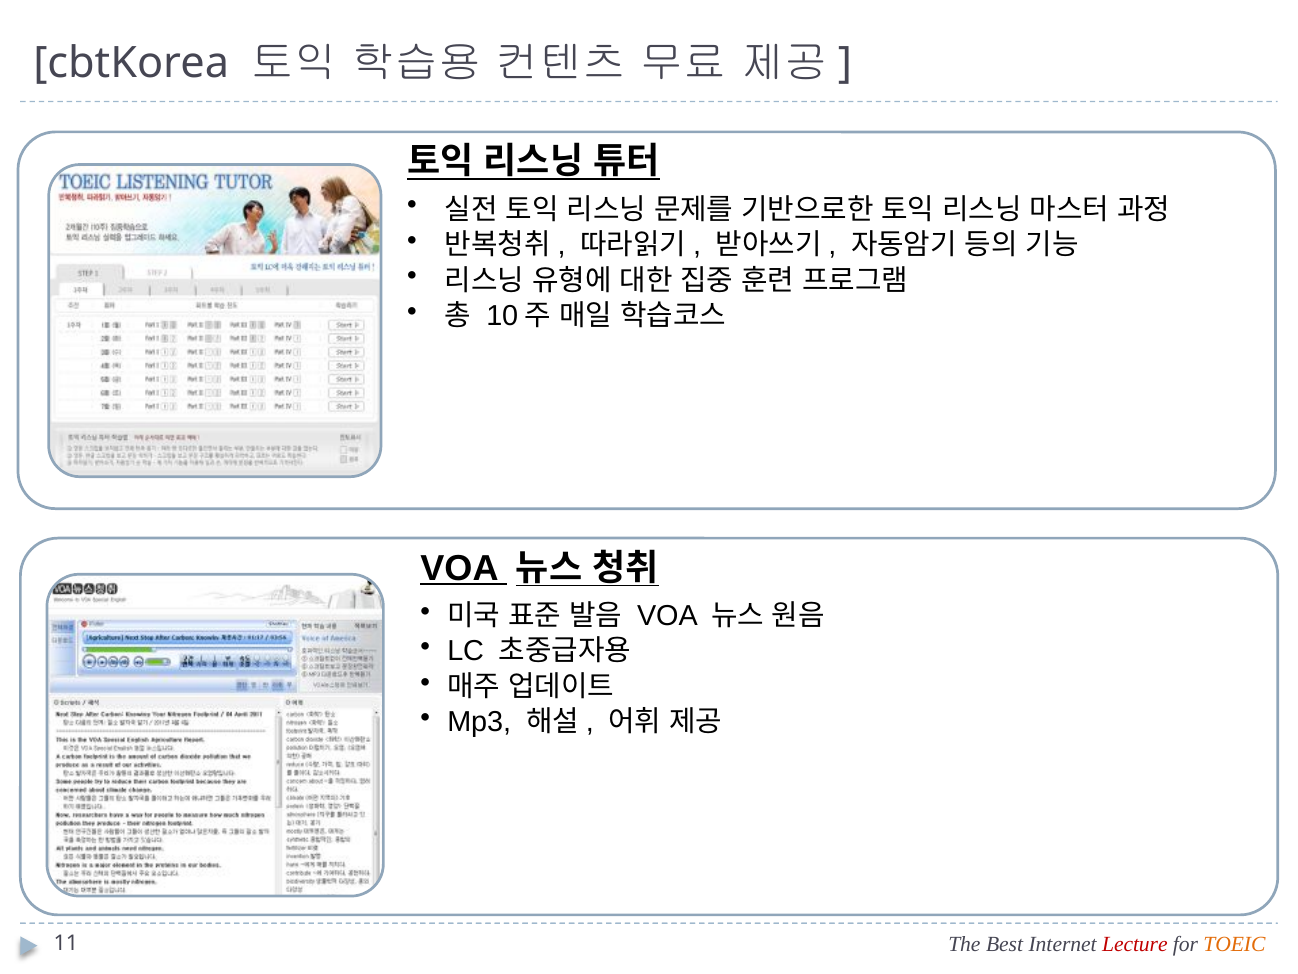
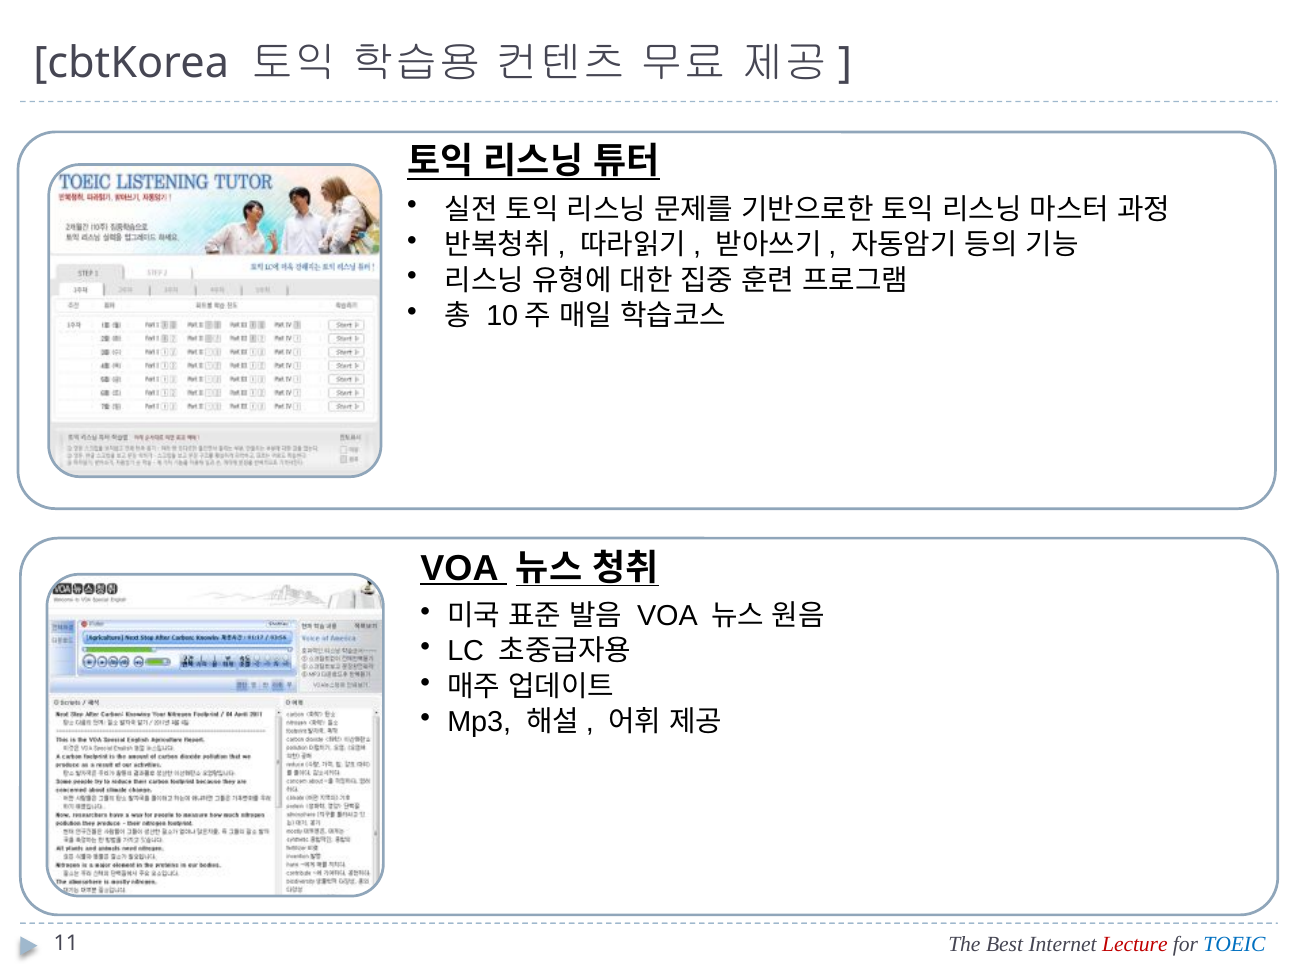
TOEIC colour: orange -> blue
